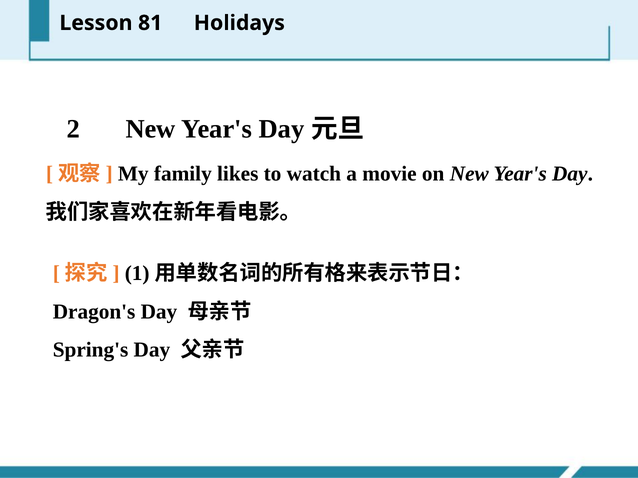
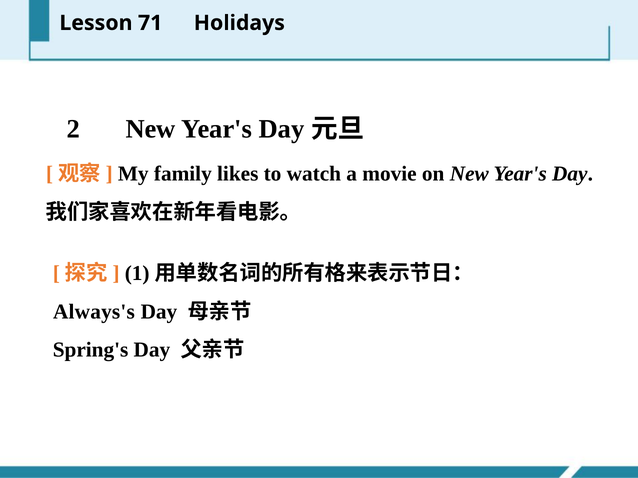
81: 81 -> 71
Dragon's: Dragon's -> Always's
